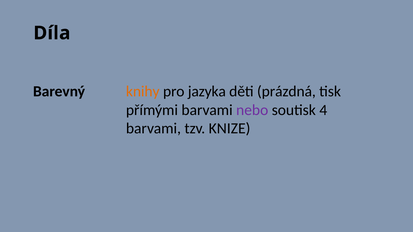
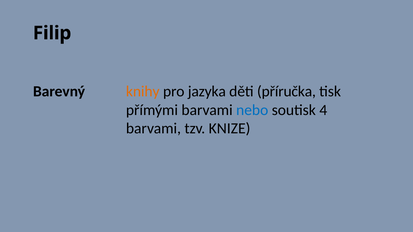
Díla: Díla -> Filip
prázdná: prázdná -> příručka
nebo colour: purple -> blue
